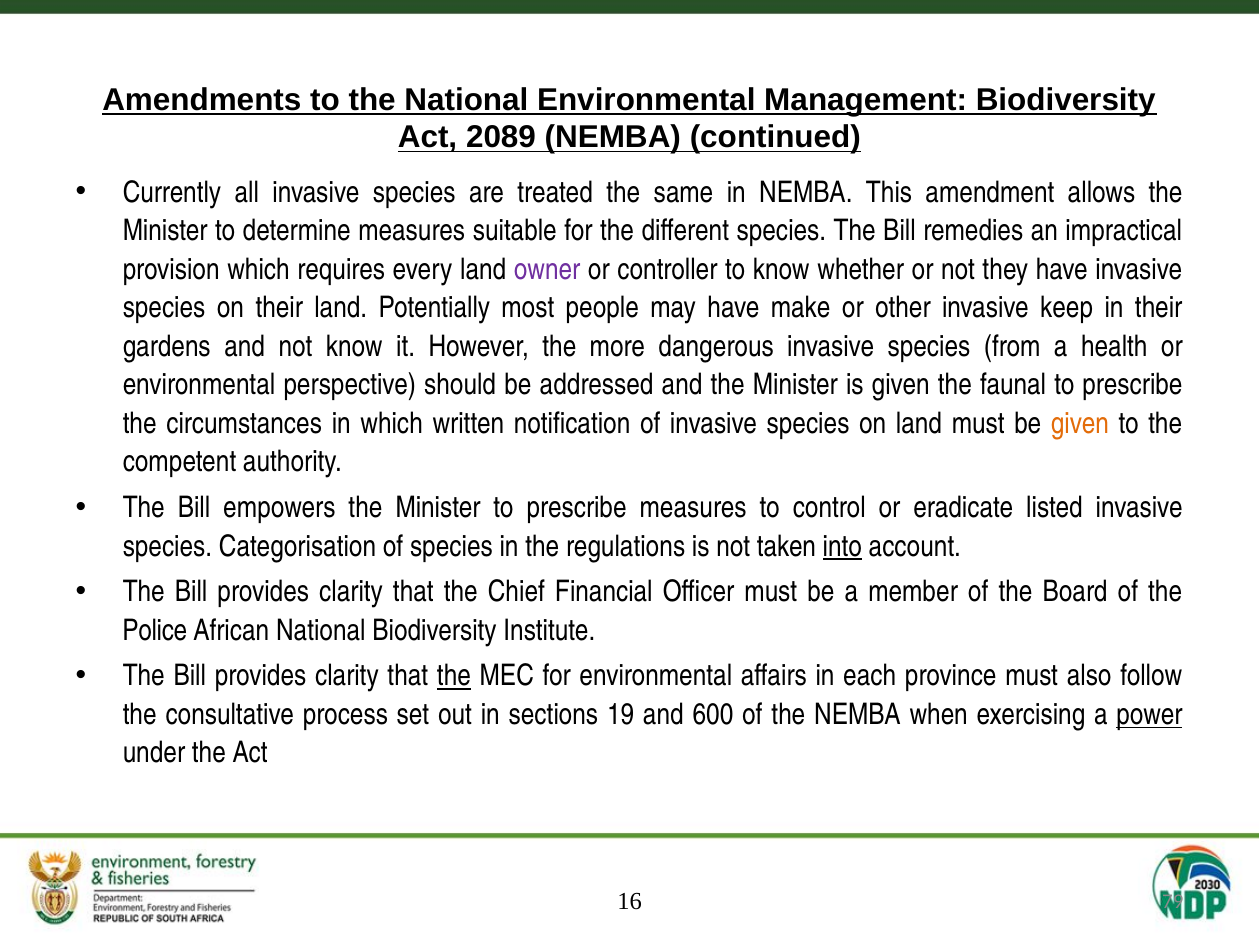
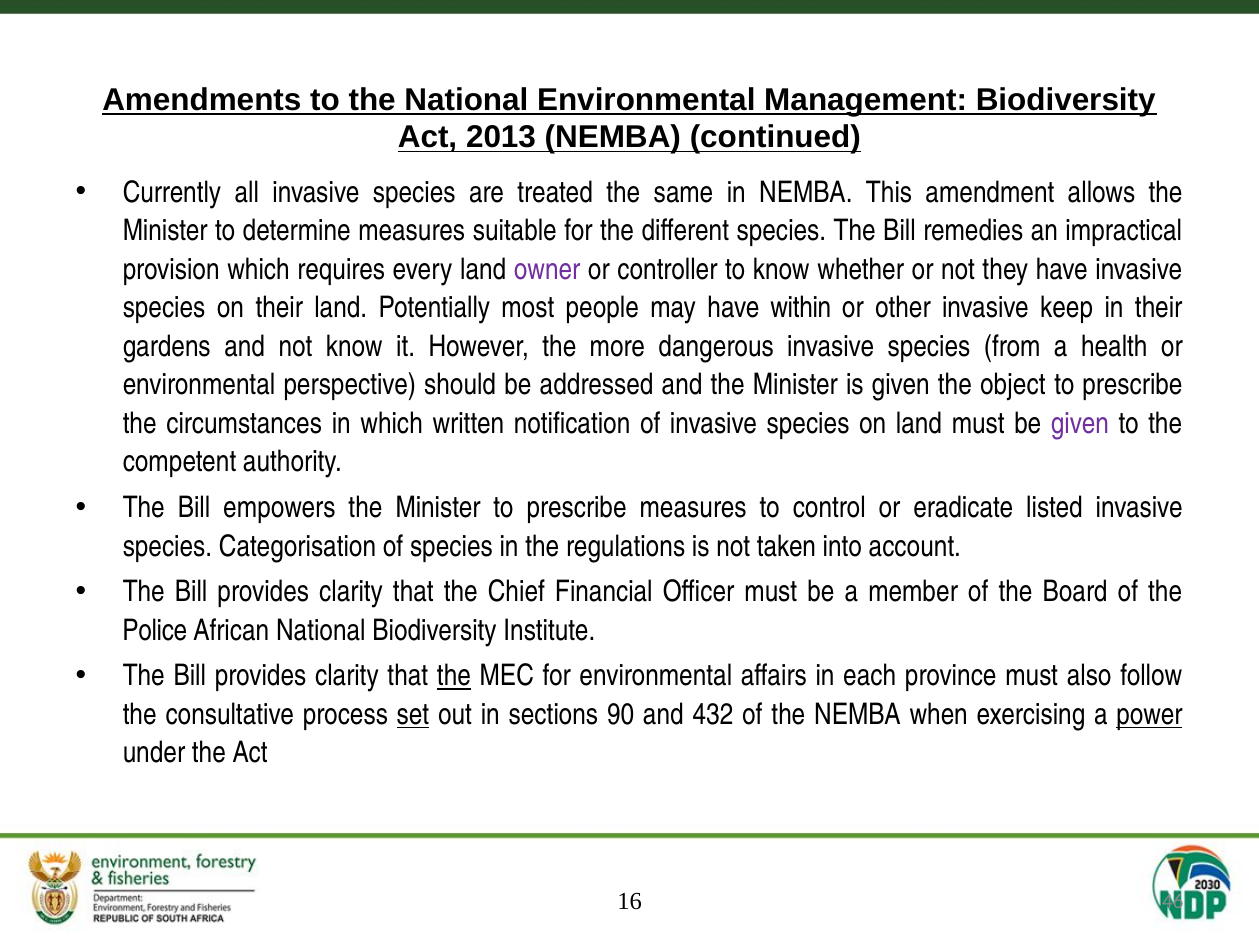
2089: 2089 -> 2013
make: make -> within
faunal: faunal -> object
given at (1080, 424) colour: orange -> purple
into underline: present -> none
set underline: none -> present
19: 19 -> 90
600: 600 -> 432
79: 79 -> 46
